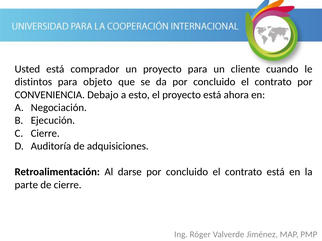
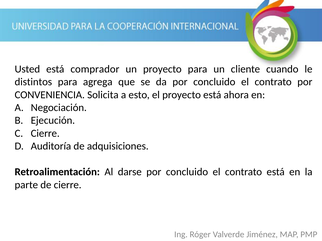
objeto: objeto -> agrega
Debajo: Debajo -> Solicita
